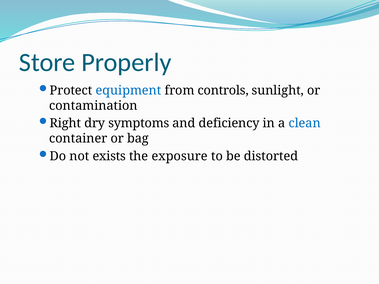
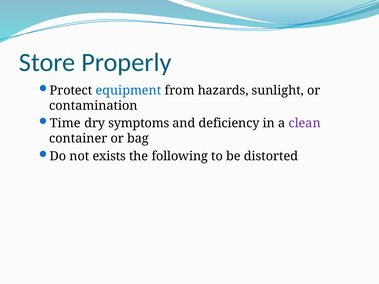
controls: controls -> hazards
Right: Right -> Time
clean colour: blue -> purple
exposure: exposure -> following
